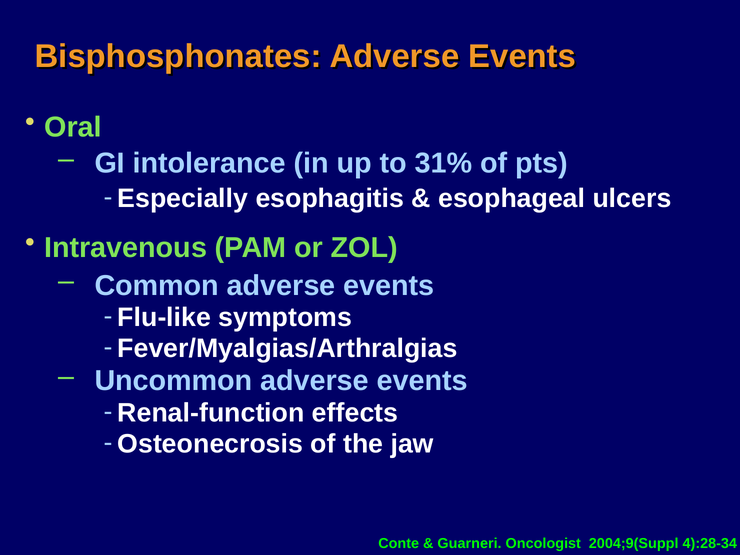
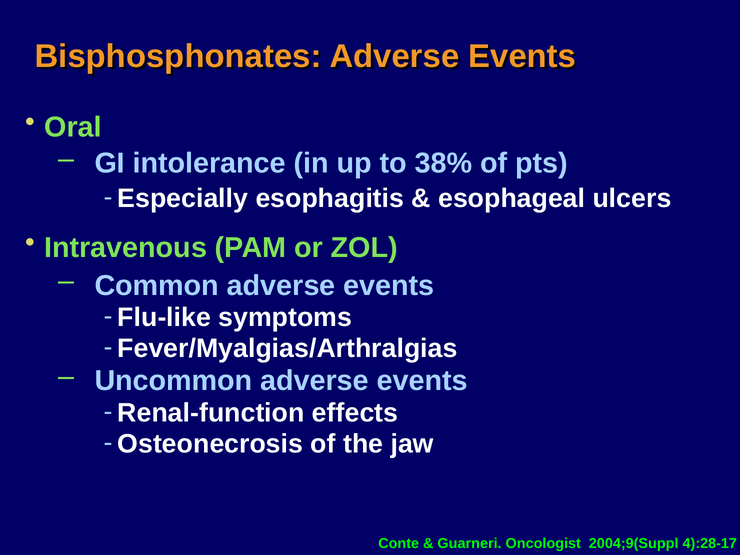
31%: 31% -> 38%
4):28-34: 4):28-34 -> 4):28-17
